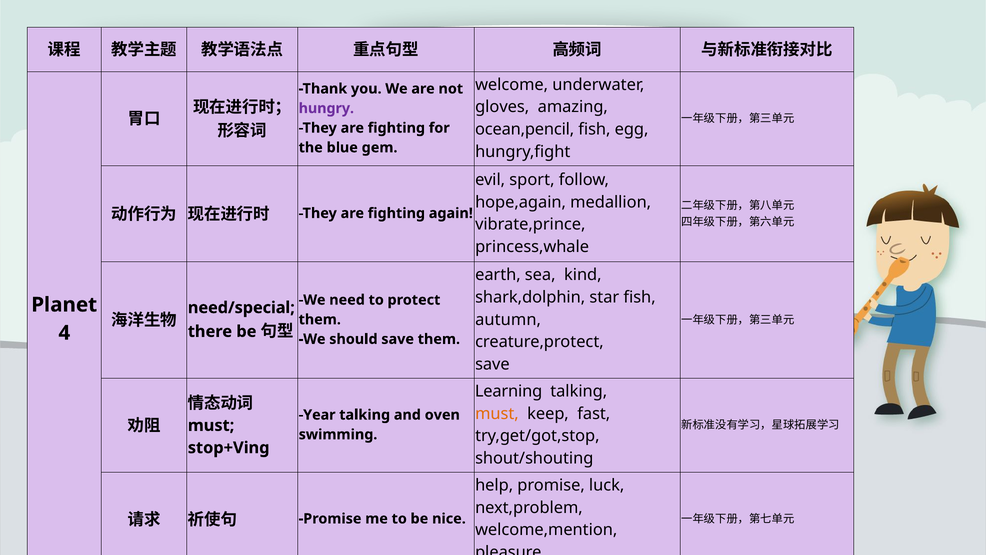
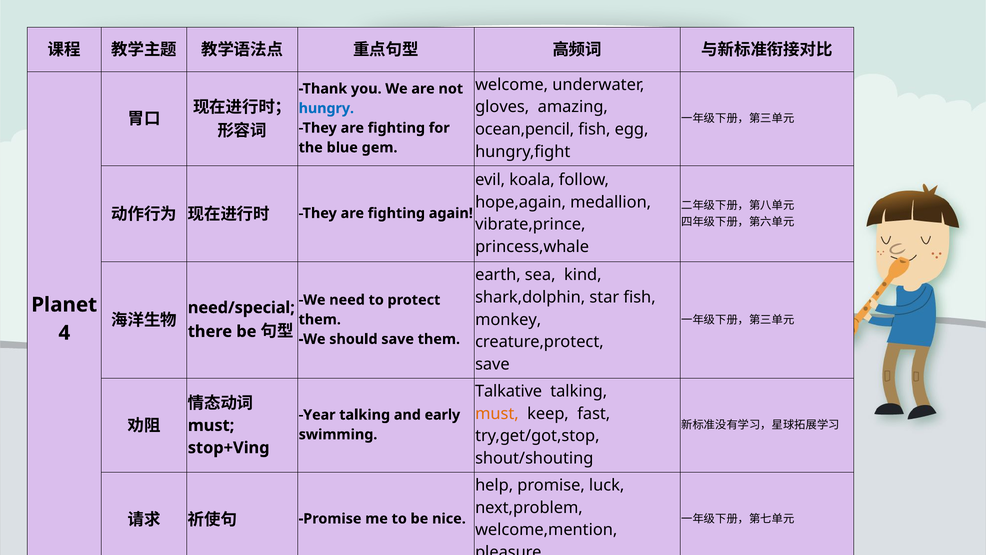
hungry colour: purple -> blue
sport: sport -> koala
autumn: autumn -> monkey
Learning: Learning -> Talkative
oven: oven -> early
